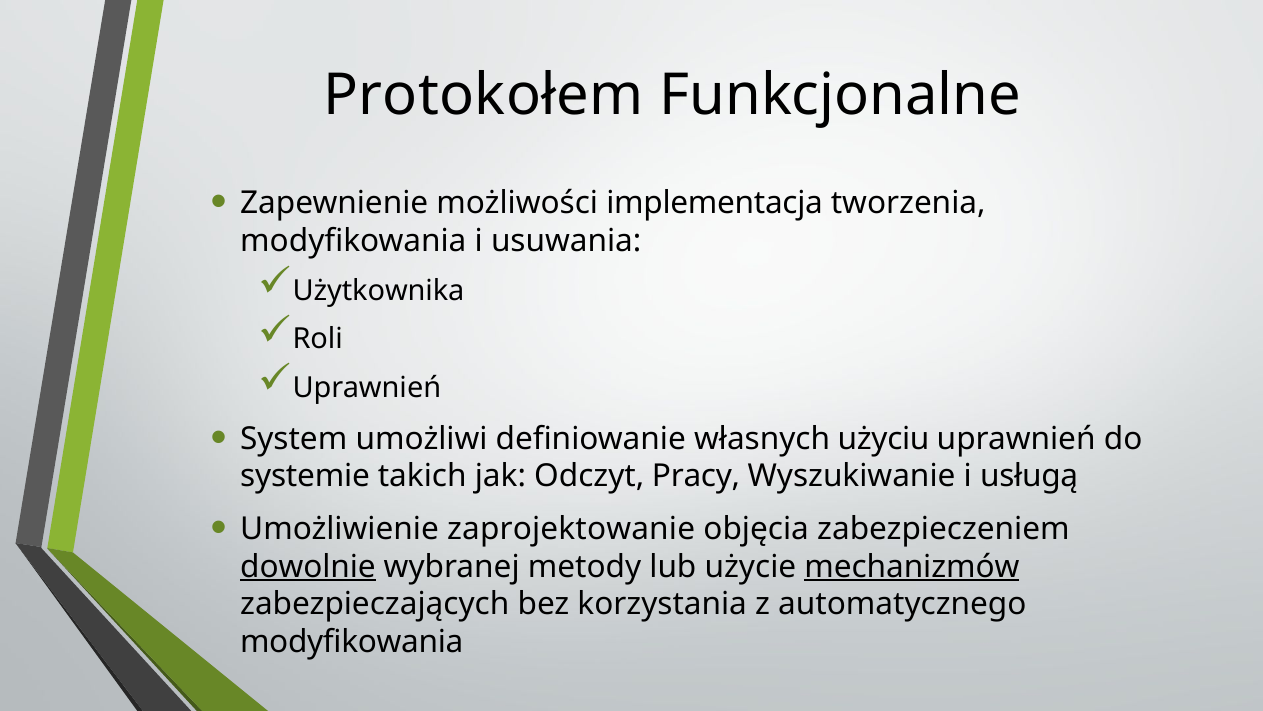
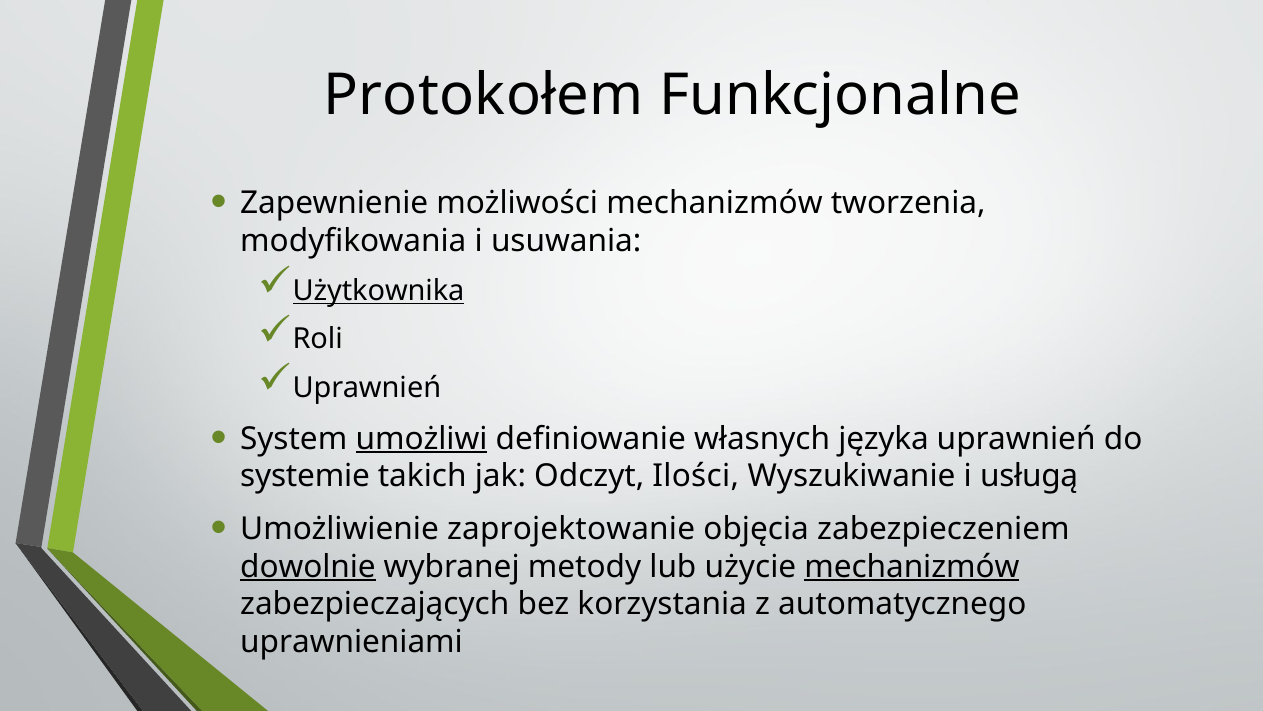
możliwości implementacja: implementacja -> mechanizmów
Użytkownika underline: none -> present
umożliwi underline: none -> present
użyciu: użyciu -> języka
Pracy: Pracy -> Ilości
modyfikowania at (352, 642): modyfikowania -> uprawnieniami
